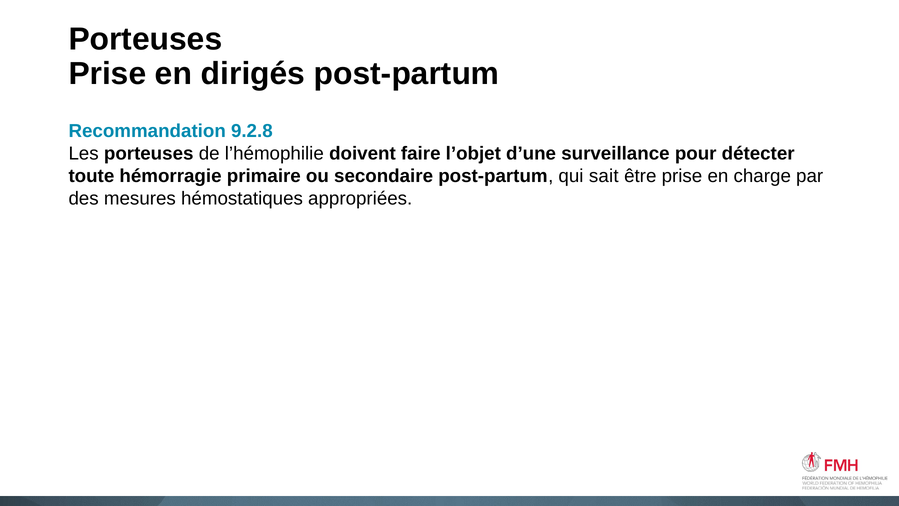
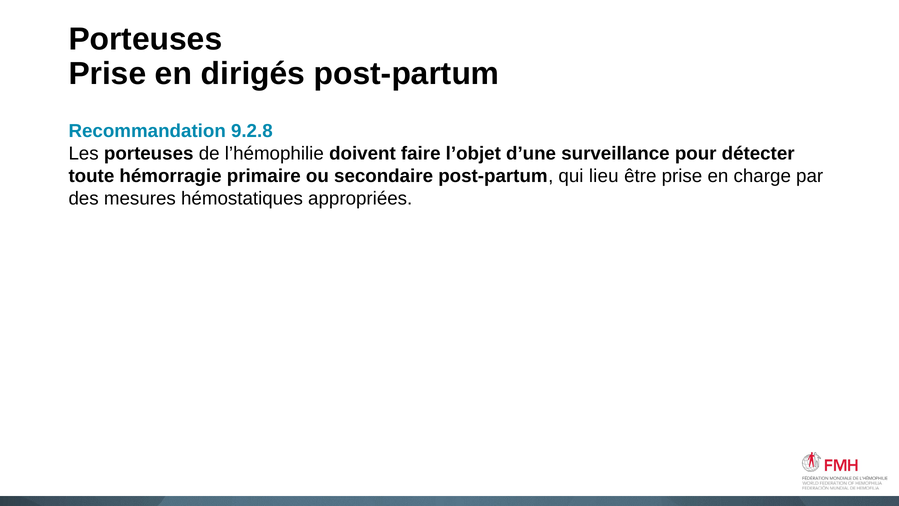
sait: sait -> lieu
